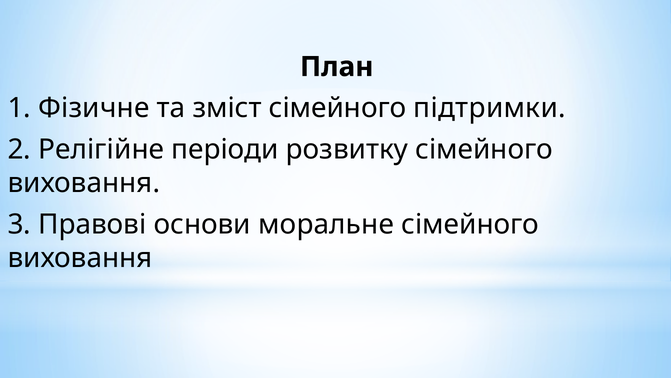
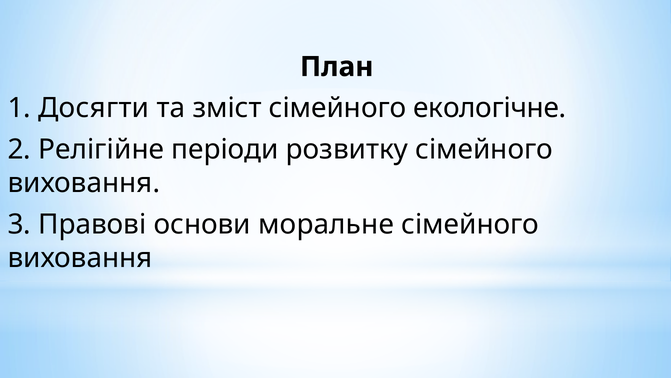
Фізичне: Фізичне -> Досягти
підтримки: підтримки -> екологічне
